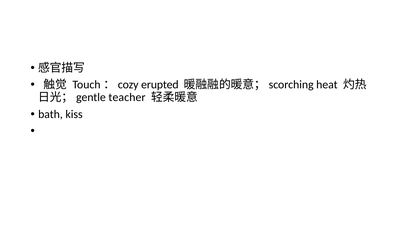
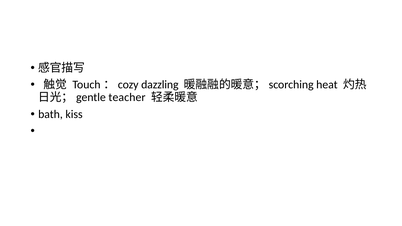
erupted: erupted -> dazzling
